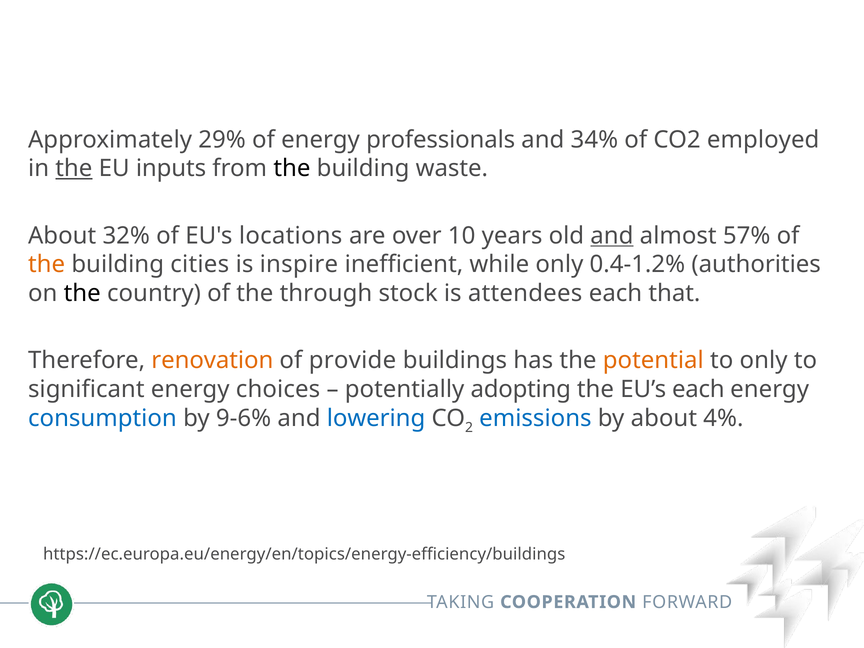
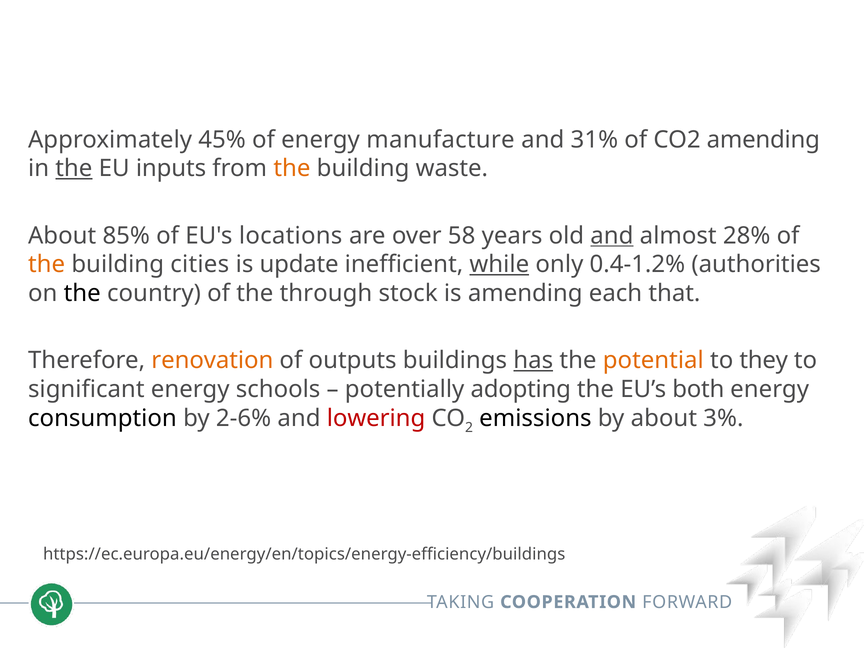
29%: 29% -> 45%
professionals: professionals -> manufacture
34%: 34% -> 31%
CO2 employed: employed -> amending
the at (292, 168) colour: black -> orange
32%: 32% -> 85%
10: 10 -> 58
57%: 57% -> 28%
inspire: inspire -> update
while underline: none -> present
is attendees: attendees -> amending
provide: provide -> outputs
has underline: none -> present
to only: only -> they
choices: choices -> schools
EU’s each: each -> both
consumption colour: blue -> black
9-6%: 9-6% -> 2-6%
lowering colour: blue -> red
emissions colour: blue -> black
4%: 4% -> 3%
